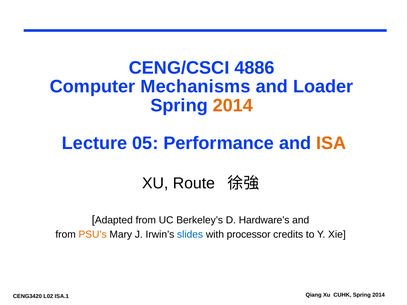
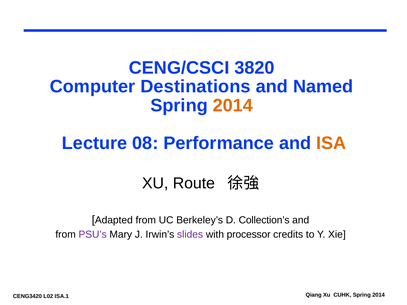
4886: 4886 -> 3820
Mechanisms: Mechanisms -> Destinations
Loader: Loader -> Named
05: 05 -> 08
Hardware’s: Hardware’s -> Collection’s
PSU’s colour: orange -> purple
slides colour: blue -> purple
